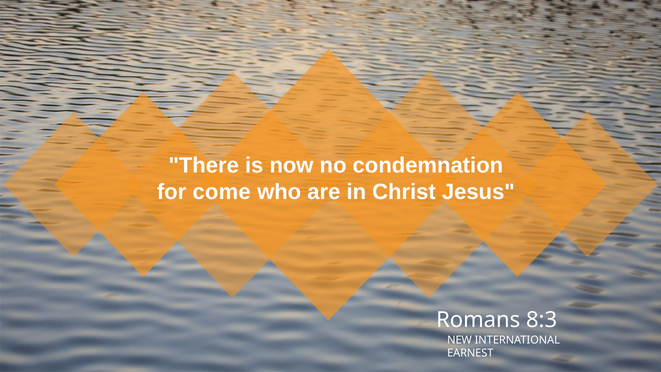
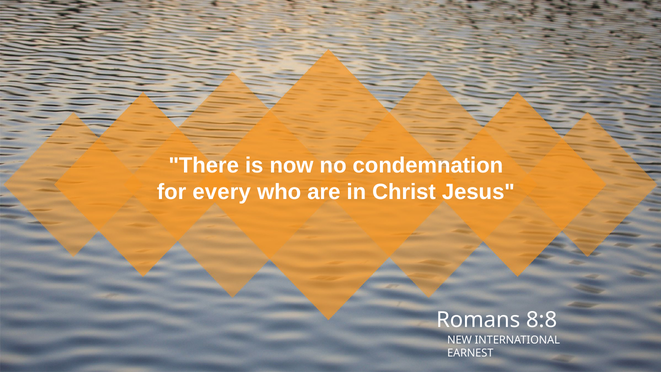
come: come -> every
8:3: 8:3 -> 8:8
